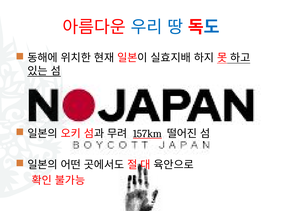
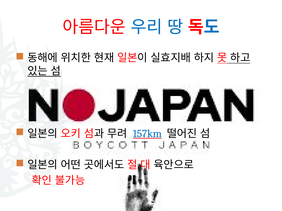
157km colour: black -> blue
